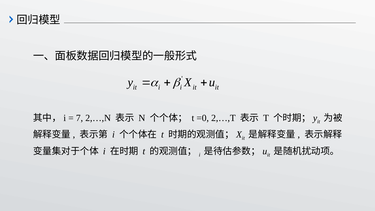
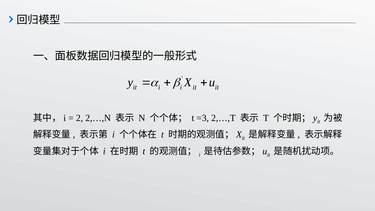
7: 7 -> 2
=0: =0 -> =3
